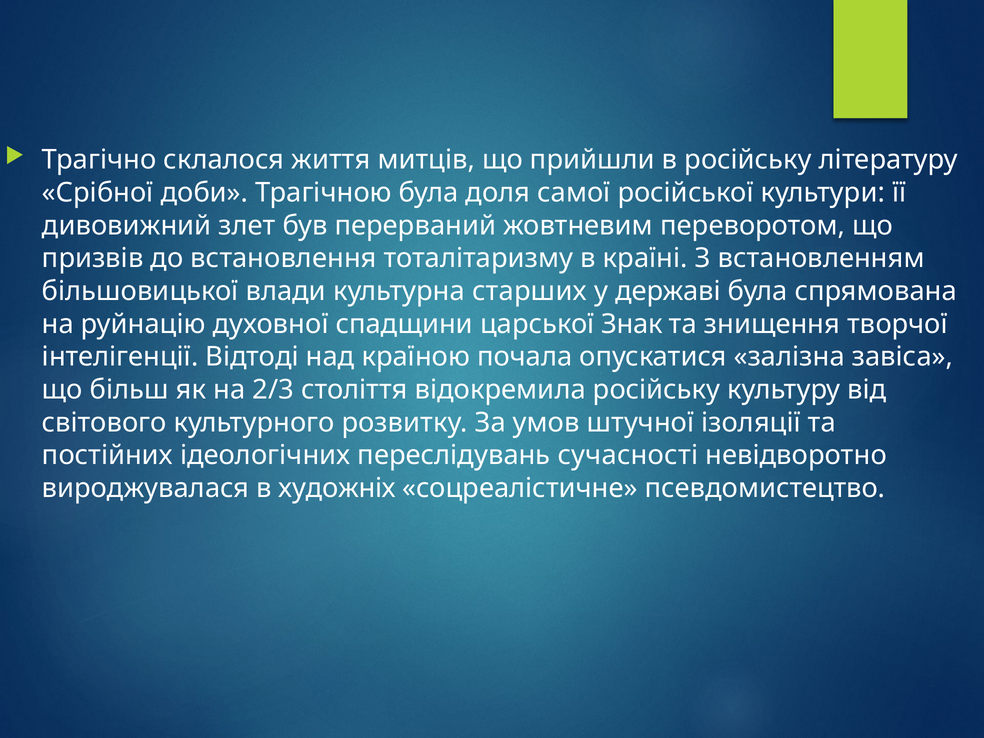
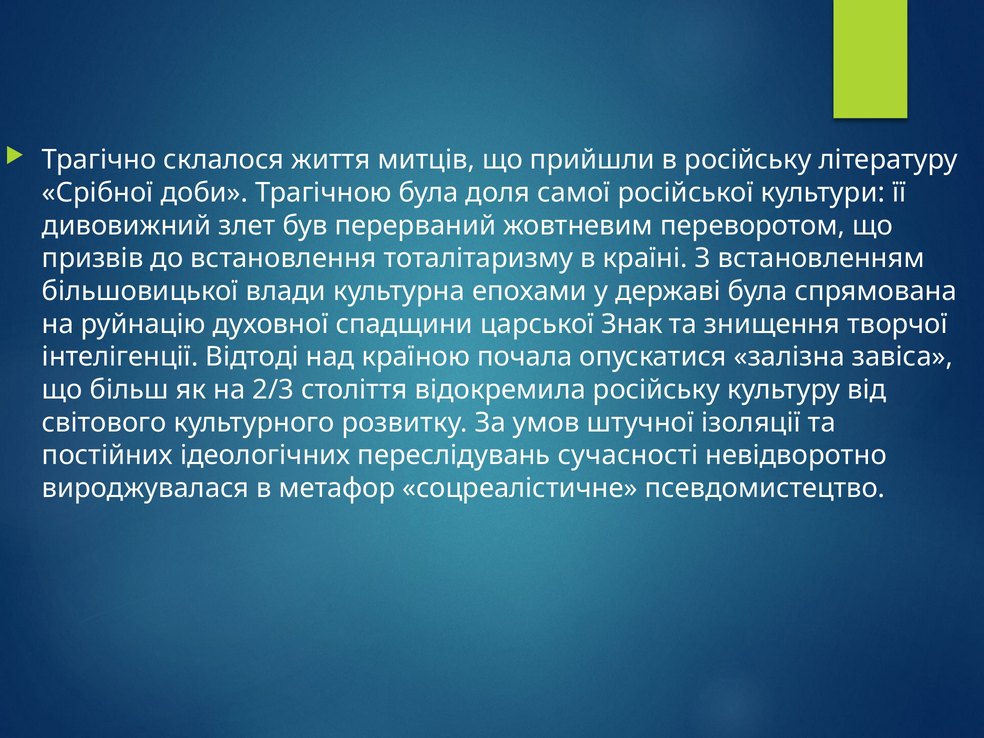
старших: старших -> епохами
художніх: художніх -> метафор
